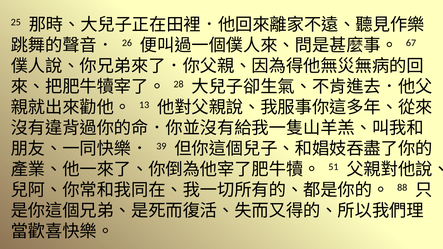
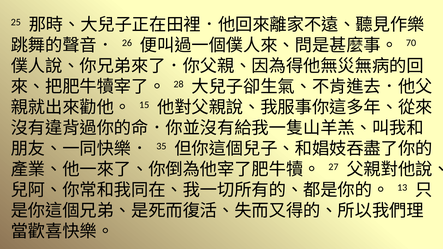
67: 67 -> 70
13: 13 -> 15
39: 39 -> 35
51: 51 -> 27
88: 88 -> 13
